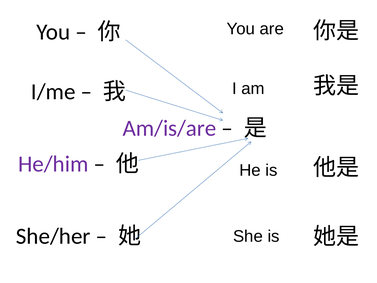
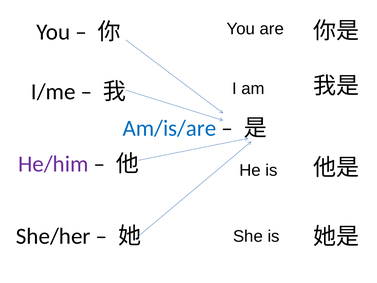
Am/is/are colour: purple -> blue
